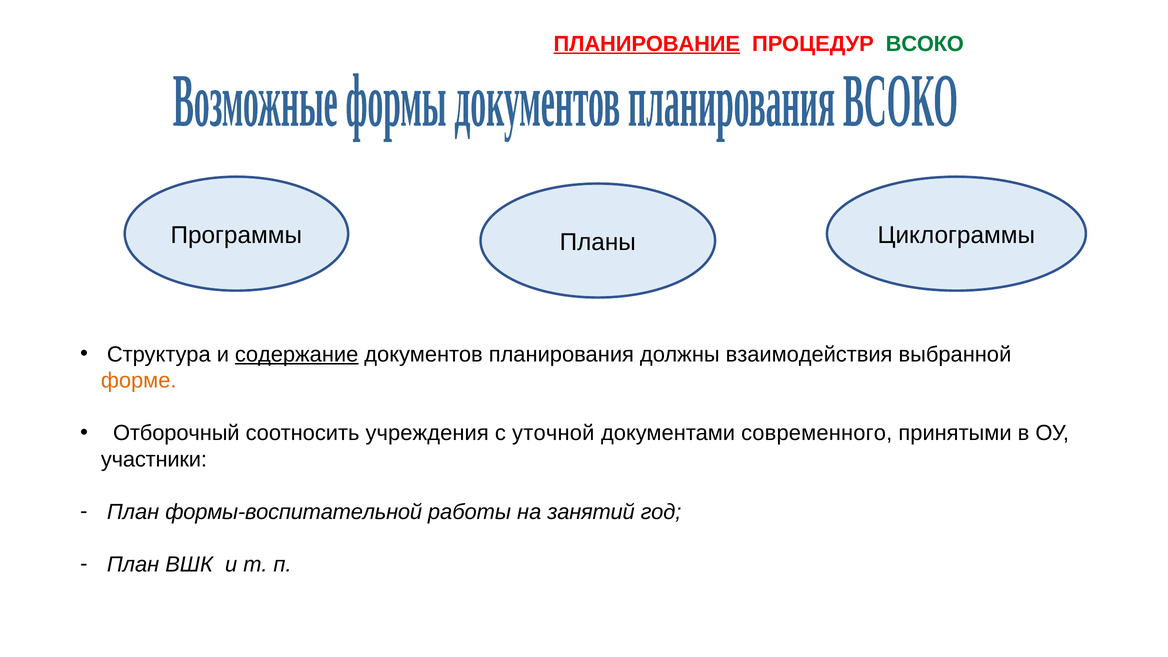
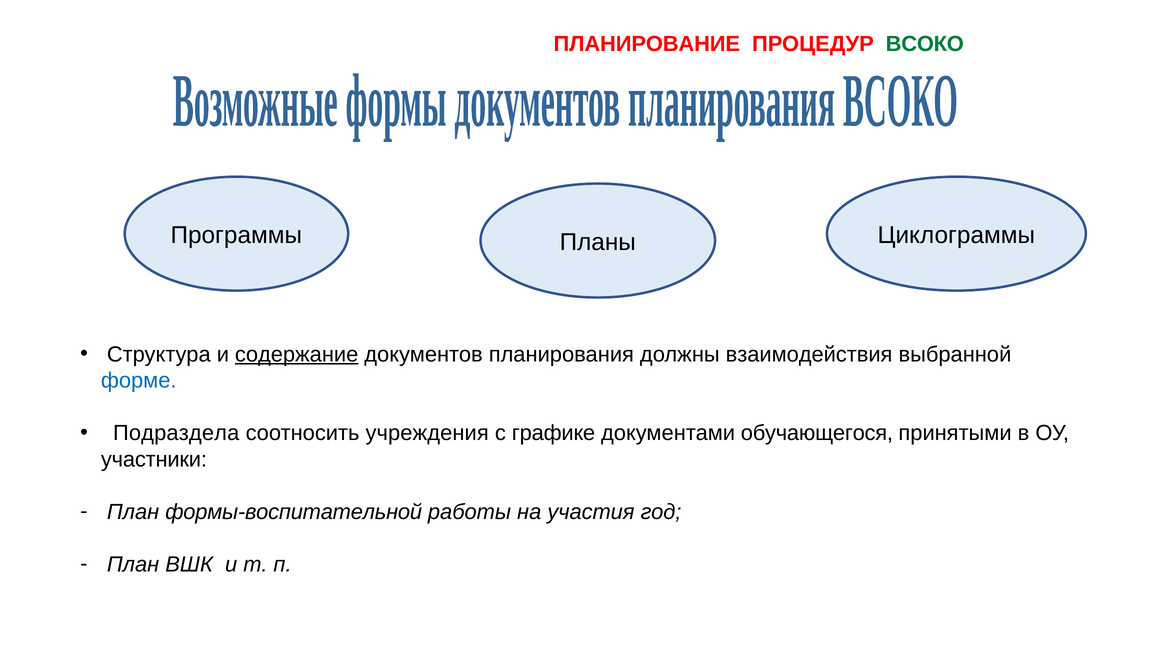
ПЛАНИРОВАНИЕ underline: present -> none
форме colour: orange -> blue
Отборочный: Отборочный -> Подраздела
уточной: уточной -> графике
современного: современного -> обучающегося
занятий: занятий -> участия
